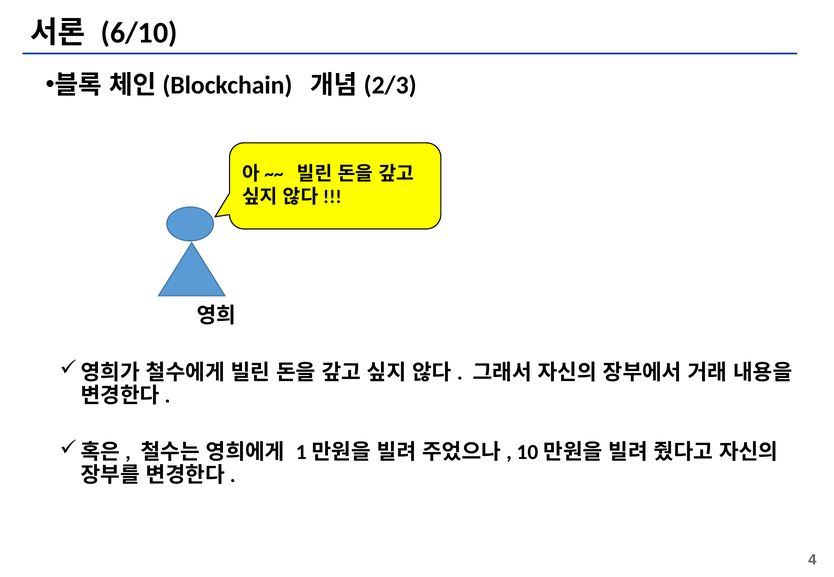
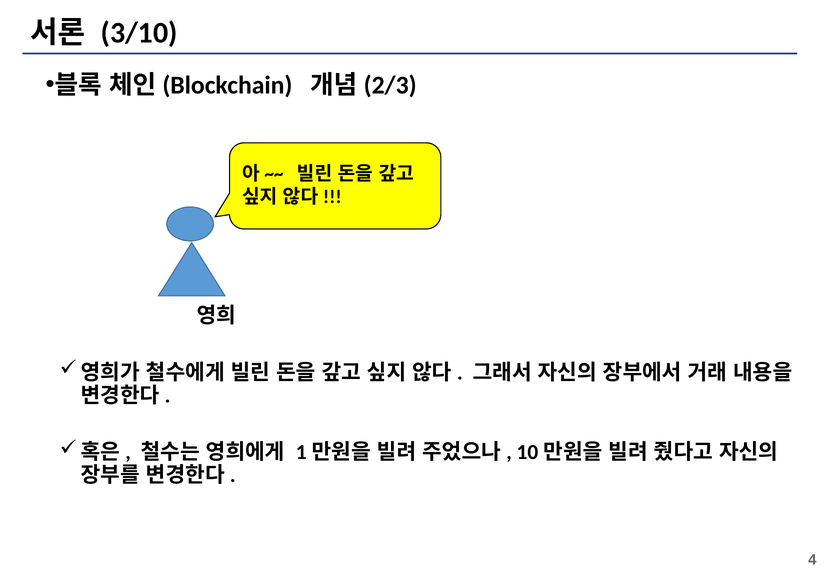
6/10: 6/10 -> 3/10
